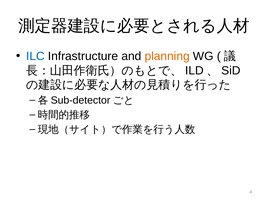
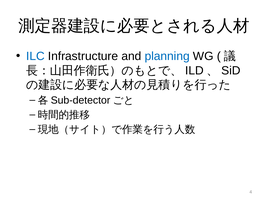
planning colour: orange -> blue
